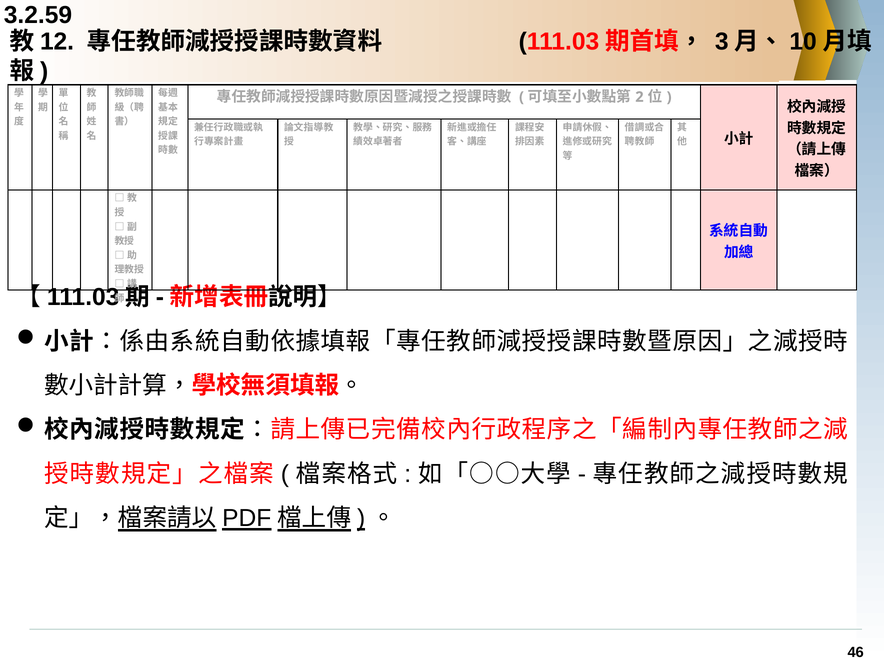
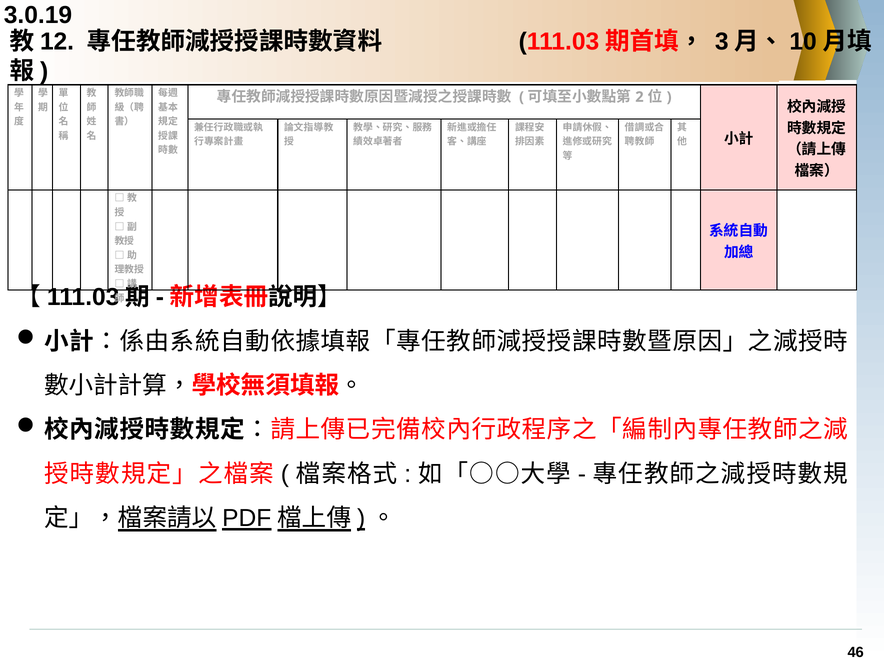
3.2.59: 3.2.59 -> 3.0.19
